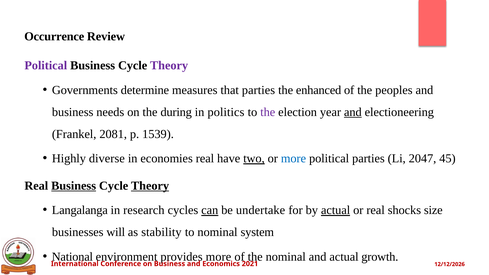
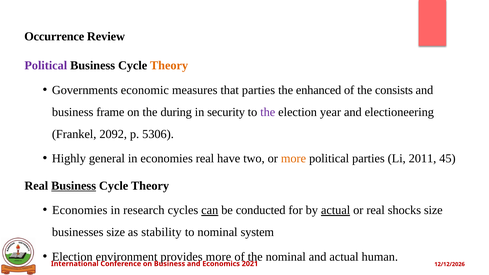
Theory at (169, 66) colour: purple -> orange
determine: determine -> economic
peoples: peoples -> consists
needs: needs -> frame
politics: politics -> security
and at (353, 112) underline: present -> none
2081: 2081 -> 2092
1539: 1539 -> 5306
diverse: diverse -> general
two underline: present -> none
more at (293, 159) colour: blue -> orange
2047: 2047 -> 2011
Theory at (150, 186) underline: present -> none
Langalanga at (80, 210): Langalanga -> Economies
undertake: undertake -> conducted
businesses will: will -> size
National at (72, 257): National -> Election
growth: growth -> human
